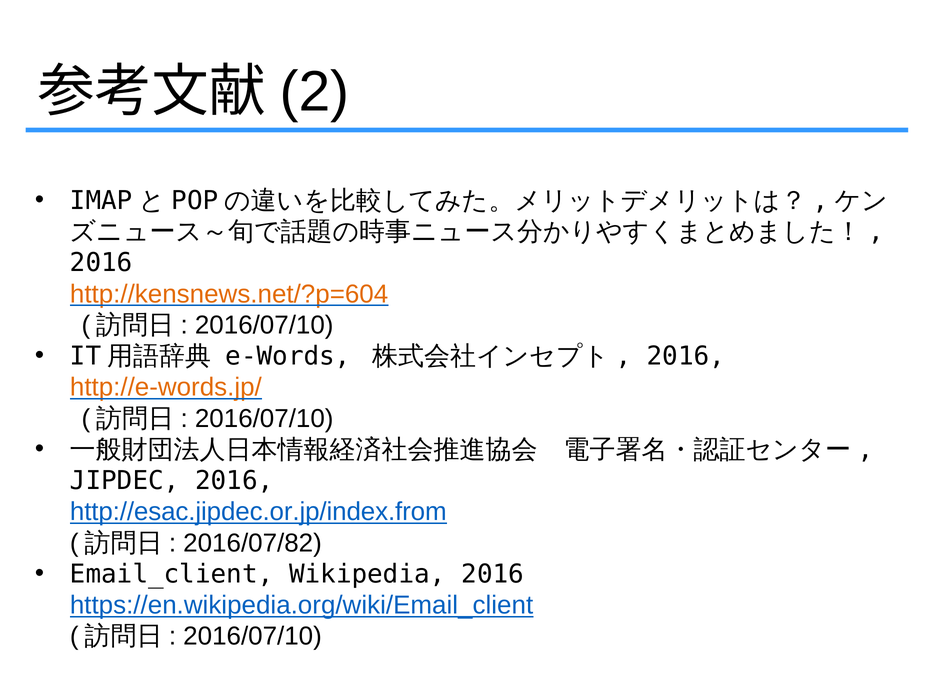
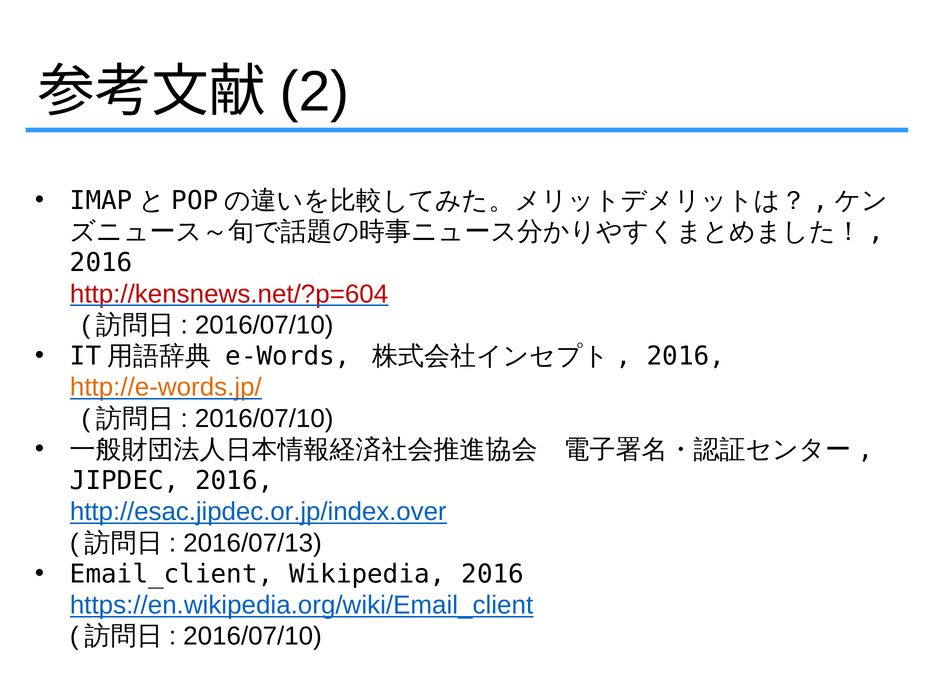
http://kensnews.net/?p=604 colour: orange -> red
http://esac.jipdec.or.jp/index.from: http://esac.jipdec.or.jp/index.from -> http://esac.jipdec.or.jp/index.over
2016/07/82: 2016/07/82 -> 2016/07/13
